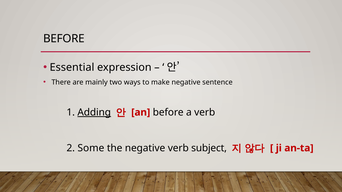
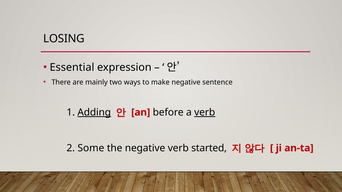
BEFORE at (64, 39): BEFORE -> LOSING
verb at (205, 113) underline: none -> present
subject: subject -> started
